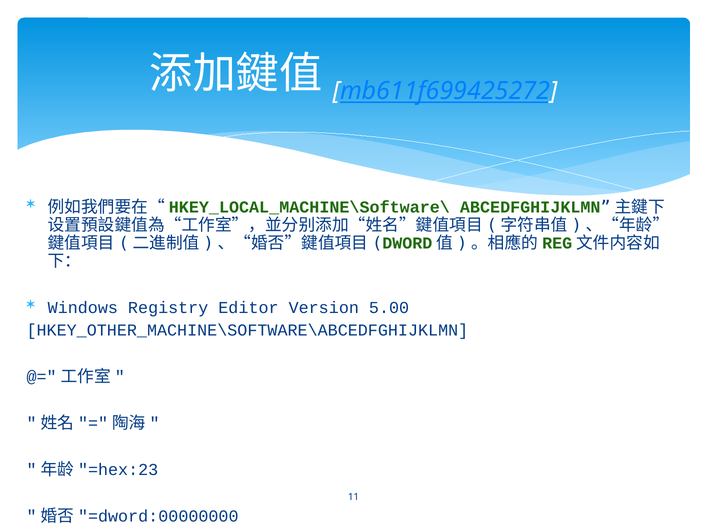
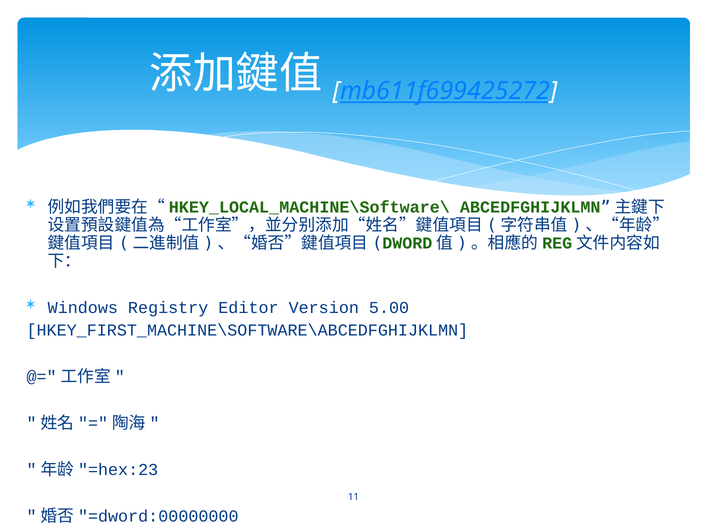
HKEY_OTHER_MACHINE\SOFTWARE\ABCEDFGHIJKLMN: HKEY_OTHER_MACHINE\SOFTWARE\ABCEDFGHIJKLMN -> HKEY_FIRST_MACHINE\SOFTWARE\ABCEDFGHIJKLMN
